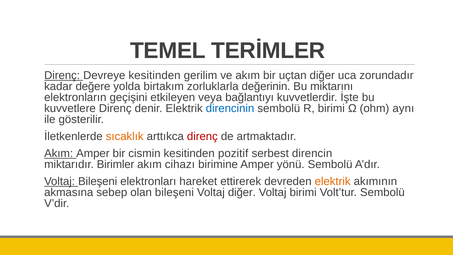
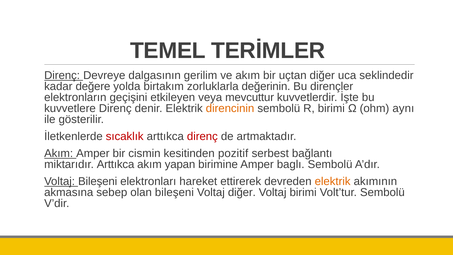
Devreye kesitinden: kesitinden -> dalgasının
zorundadır: zorundadır -> seklindedir
miktarını: miktarını -> dirençler
bağlantıyı: bağlantıyı -> mevcuttur
direncinin colour: blue -> orange
sıcaklık colour: orange -> red
direncin: direncin -> bağlantı
miktarıdır Birimler: Birimler -> Arttıkca
cihazı: cihazı -> yapan
yönü: yönü -> baglı
